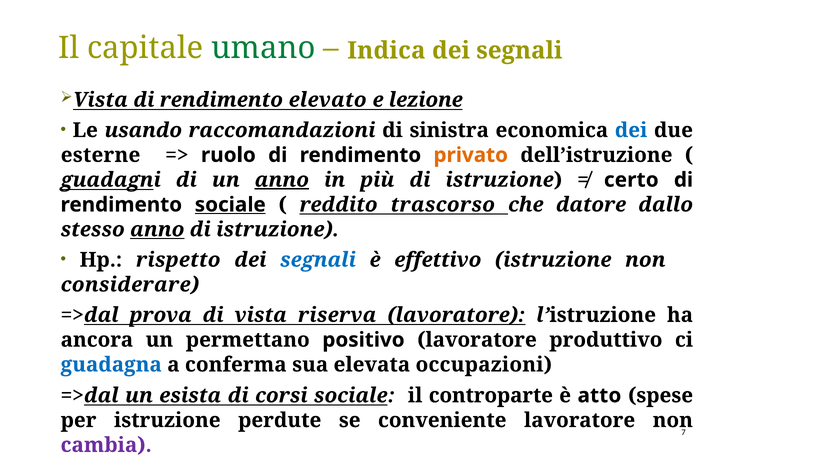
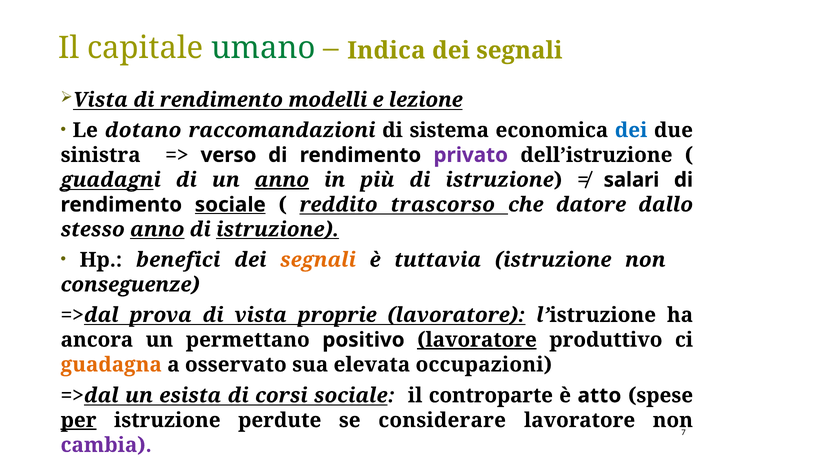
elevato: elevato -> modelli
usando: usando -> dotano
sinistra: sinistra -> sistema
esterne: esterne -> sinistra
ruolo: ruolo -> verso
privato colour: orange -> purple
certo: certo -> salari
istruzione at (278, 229) underline: none -> present
rispetto: rispetto -> benefici
segnali at (318, 260) colour: blue -> orange
effettivo: effettivo -> tuttavia
considerare: considerare -> conseguenze
riserva: riserva -> proprie
lavoratore at (477, 340) underline: none -> present
guadagna colour: blue -> orange
conferma: conferma -> osservato
per underline: none -> present
conveniente: conveniente -> considerare
